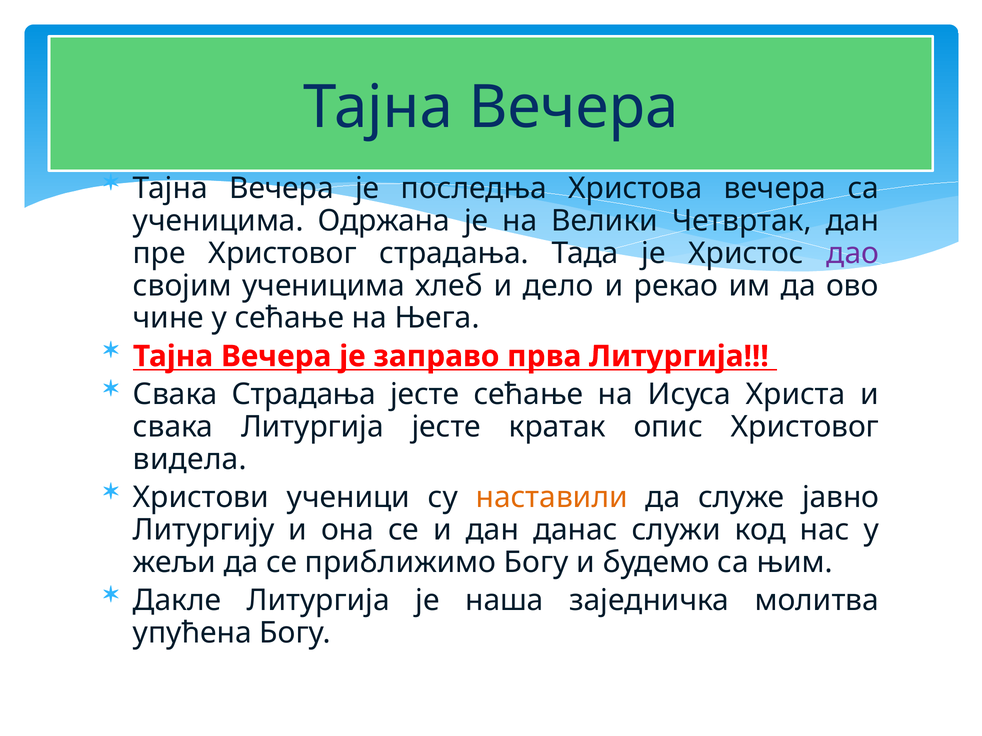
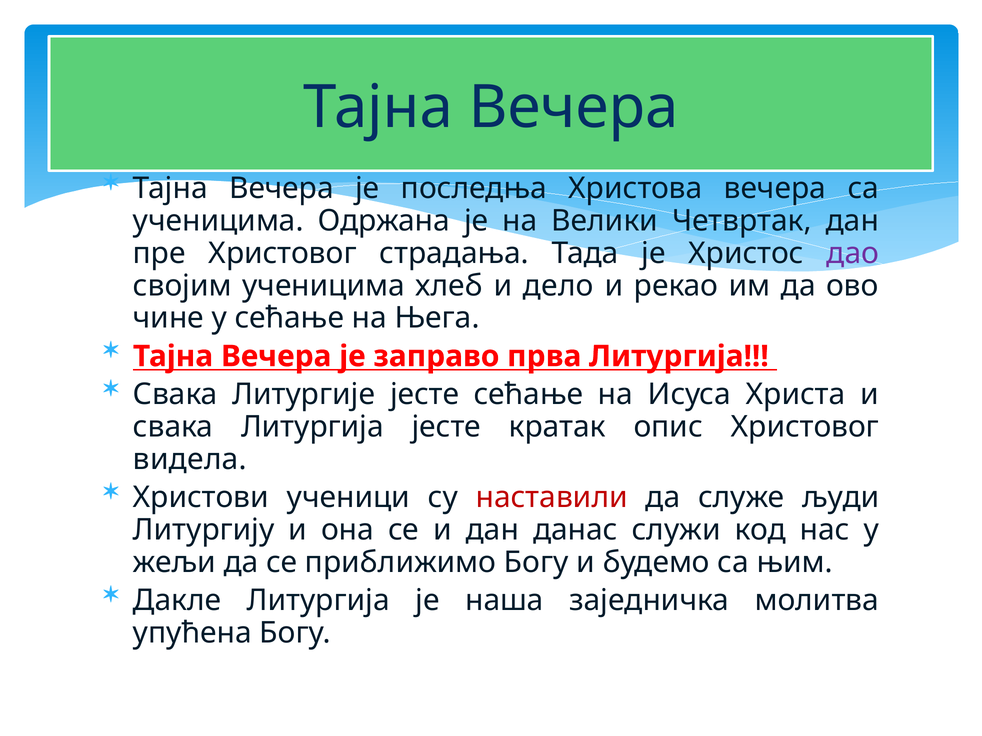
Свака Страдања: Страдања -> Литургије
наставили colour: orange -> red
јавно: јавно -> људи
